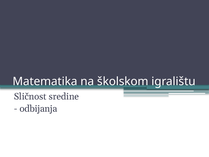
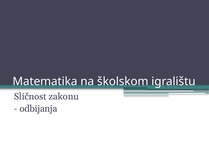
sredine: sredine -> zakonu
